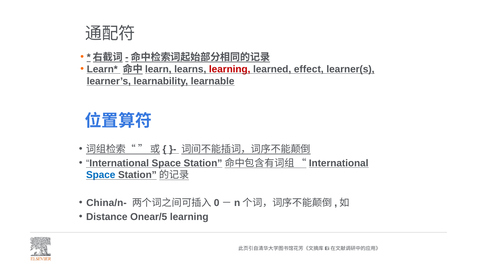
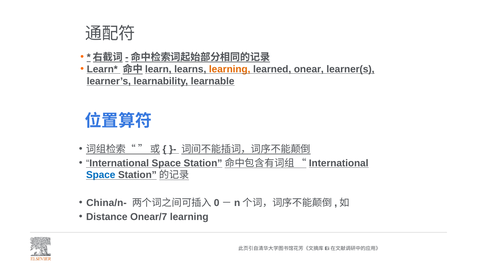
learning at (230, 69) colour: red -> orange
effect: effect -> onear
Onear/5: Onear/5 -> Onear/7
